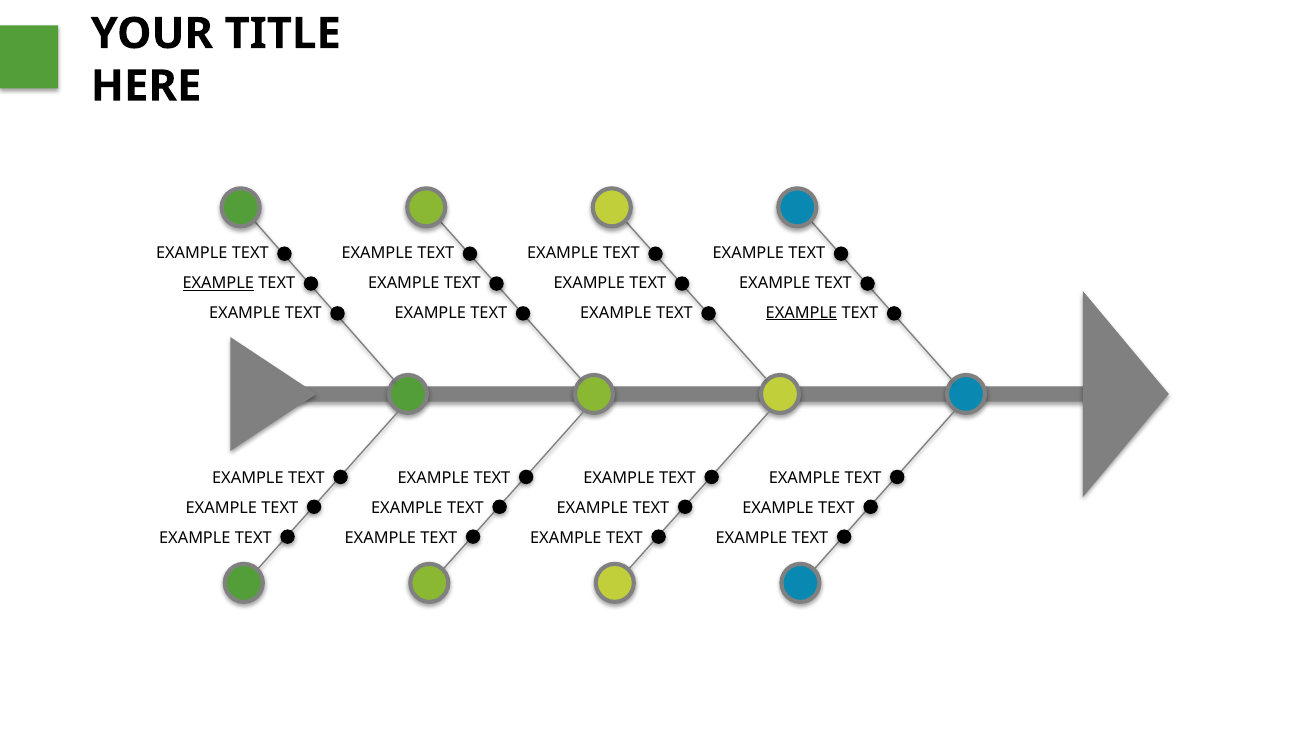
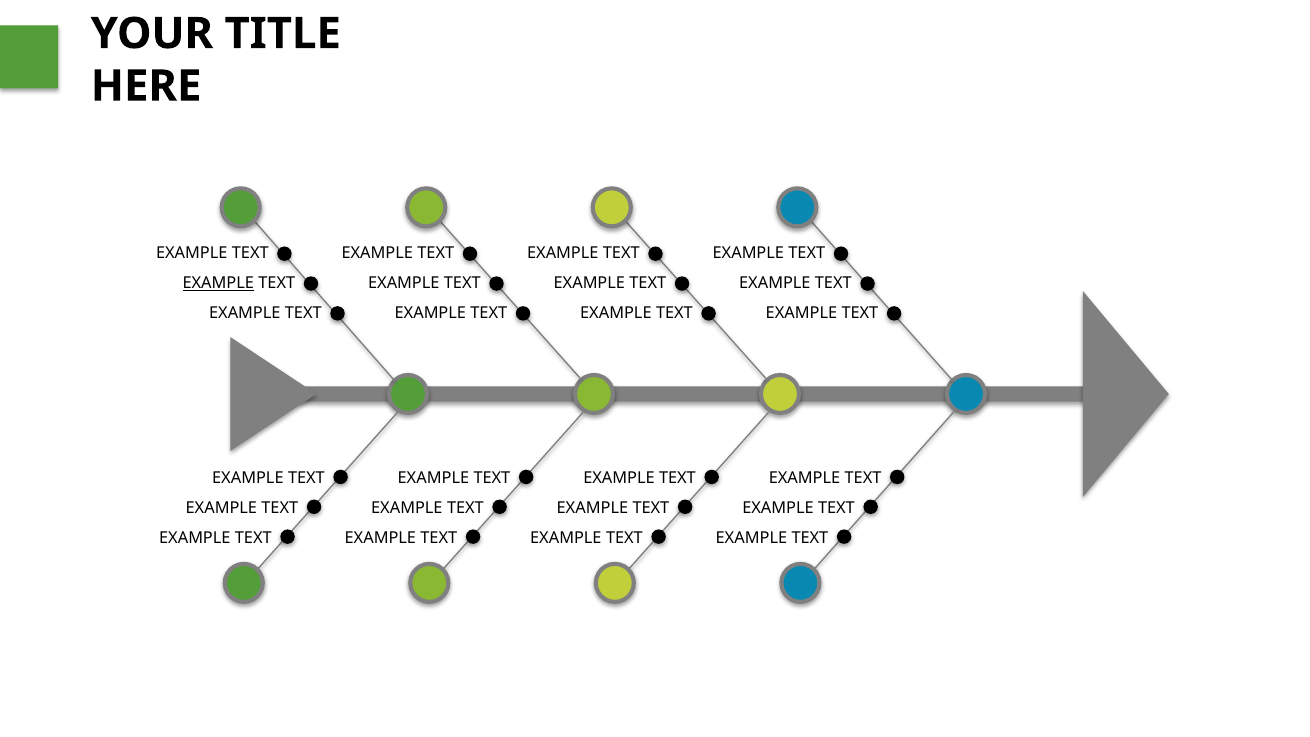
EXAMPLE at (801, 313) underline: present -> none
